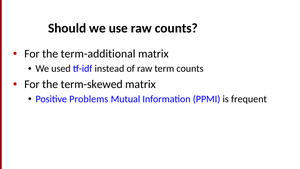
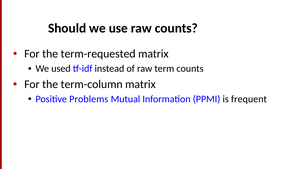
term-additional: term-additional -> term-requested
term-skewed: term-skewed -> term-column
